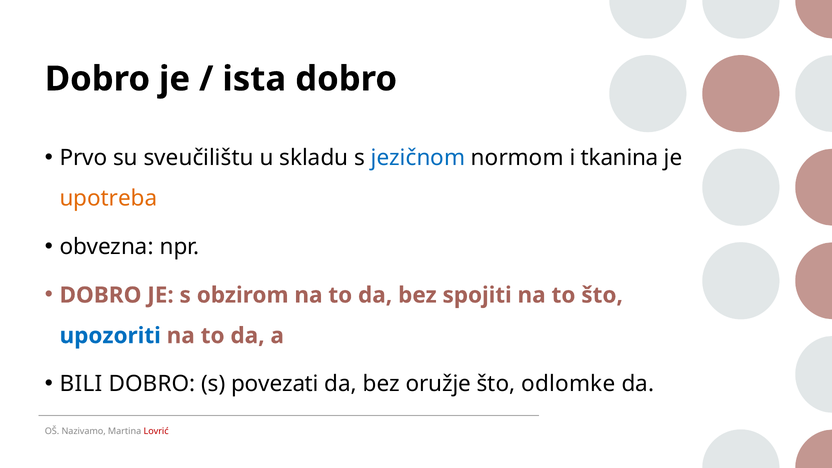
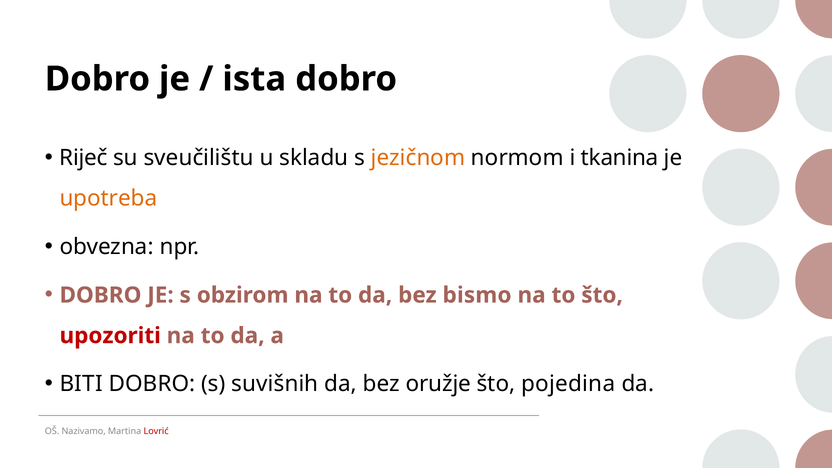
Prvo: Prvo -> Riječ
jezičnom colour: blue -> orange
spojiti: spojiti -> bismo
upozoriti colour: blue -> red
BILI: BILI -> BITI
povezati: povezati -> suvišnih
odlomke: odlomke -> pojedina
